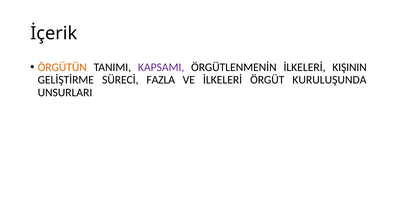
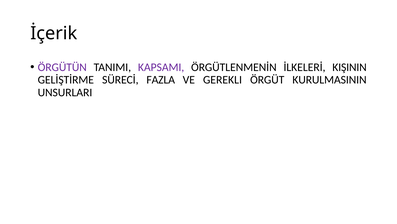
ÖRGÜTÜN colour: orange -> purple
VE İLKELERİ: İLKELERİ -> GEREKLI
KURULUŞUNDA: KURULUŞUNDA -> KURULMASININ
